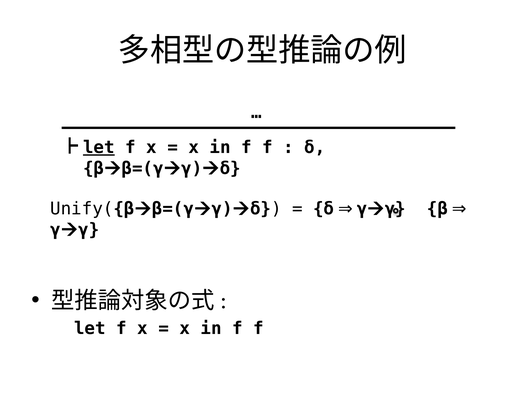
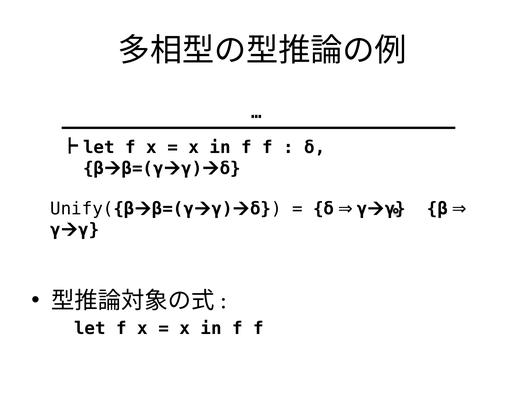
let at (99, 148) underline: present -> none
